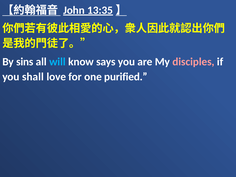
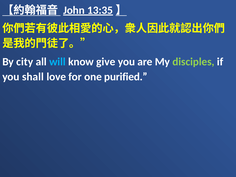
sins: sins -> city
says: says -> give
disciples colour: pink -> light green
